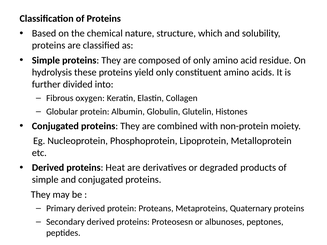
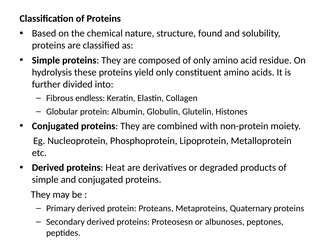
which: which -> found
oxygen: oxygen -> endless
